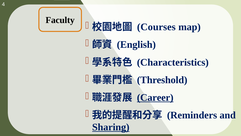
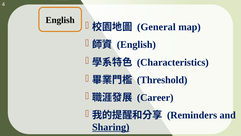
Faculty at (60, 20): Faculty -> English
Courses: Courses -> General
Career underline: present -> none
